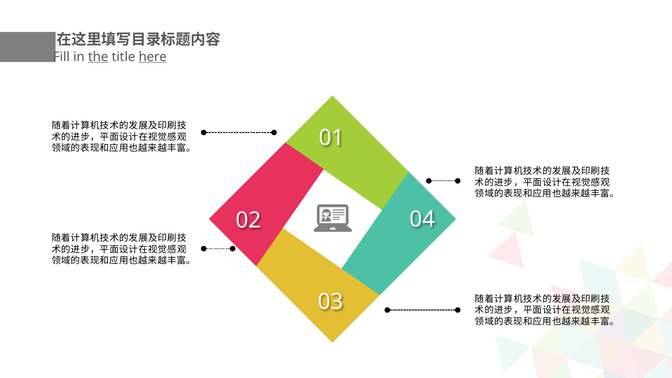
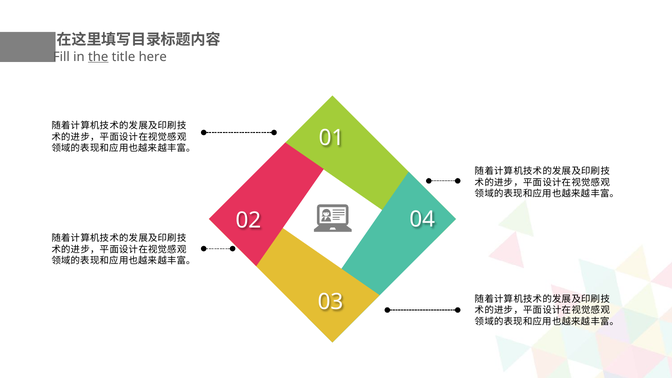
here underline: present -> none
